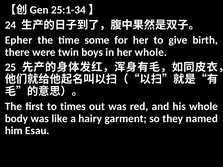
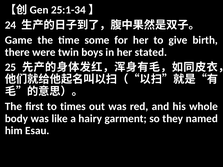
Epher: Epher -> Game
her whole: whole -> stated
